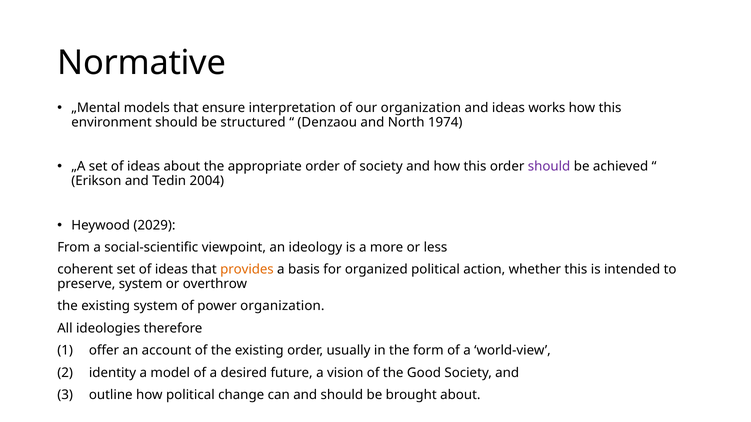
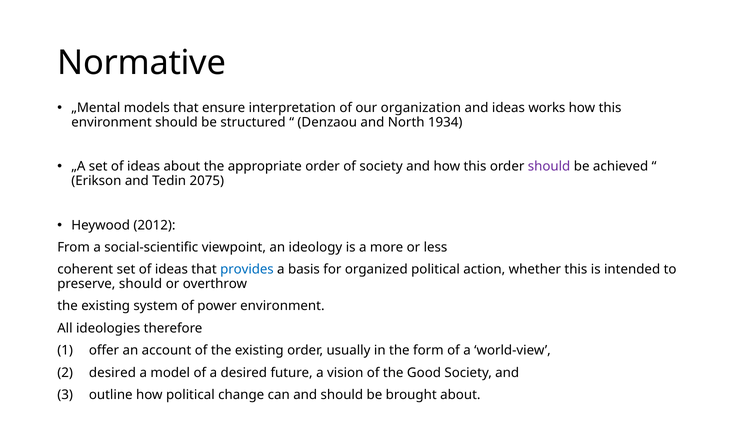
1974: 1974 -> 1934
2004: 2004 -> 2075
2029: 2029 -> 2012
provides colour: orange -> blue
preserve system: system -> should
power organization: organization -> environment
identity at (112, 373): identity -> desired
